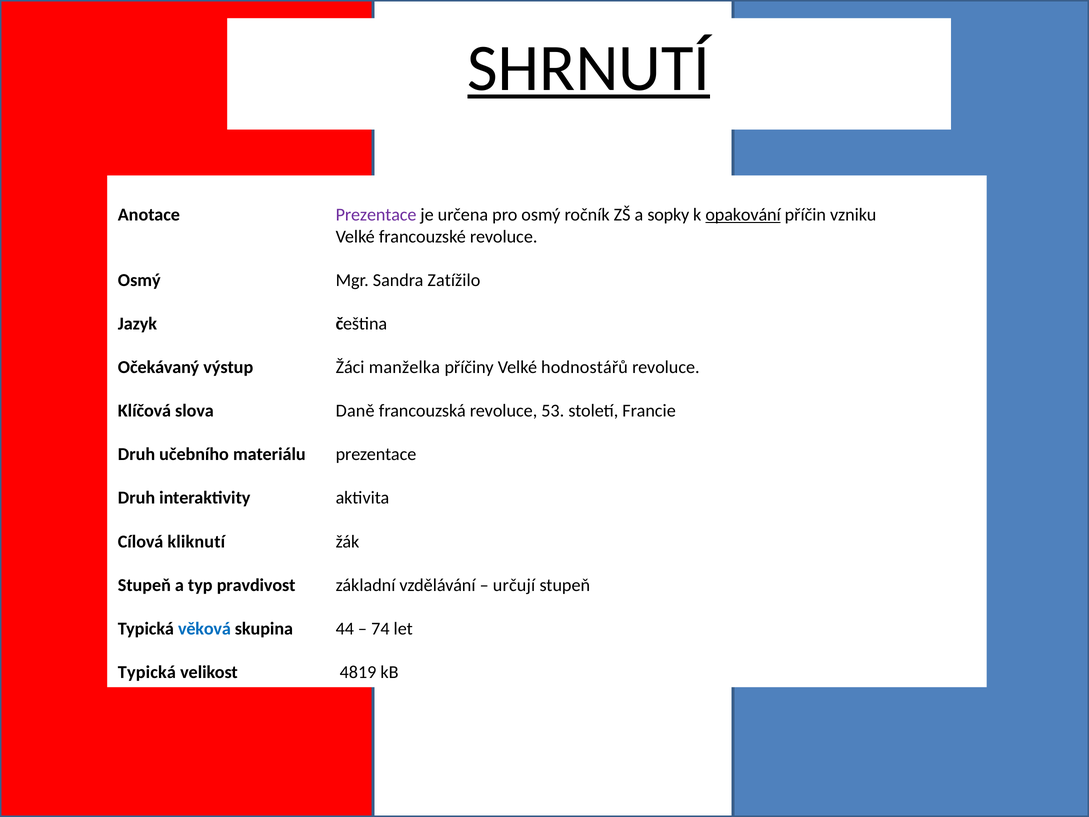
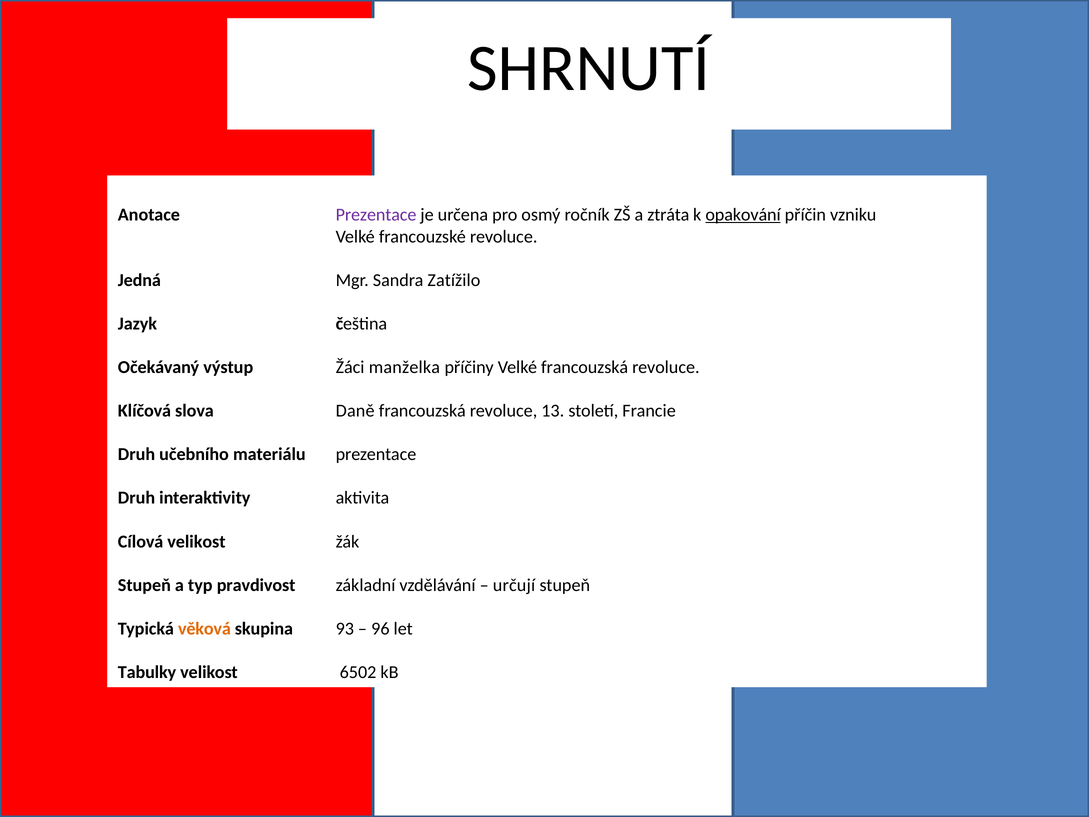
SHRNUTÍ underline: present -> none
sopky: sopky -> ztráta
Osmý at (139, 280): Osmý -> Jedná
Velké hodnostářů: hodnostářů -> francouzská
53: 53 -> 13
Cílová kliknutí: kliknutí -> velikost
věková colour: blue -> orange
44: 44 -> 93
74: 74 -> 96
Typická at (147, 672): Typická -> Tabulky
4819: 4819 -> 6502
